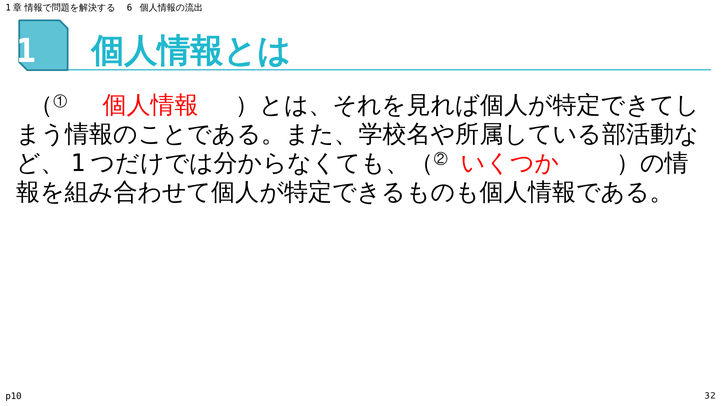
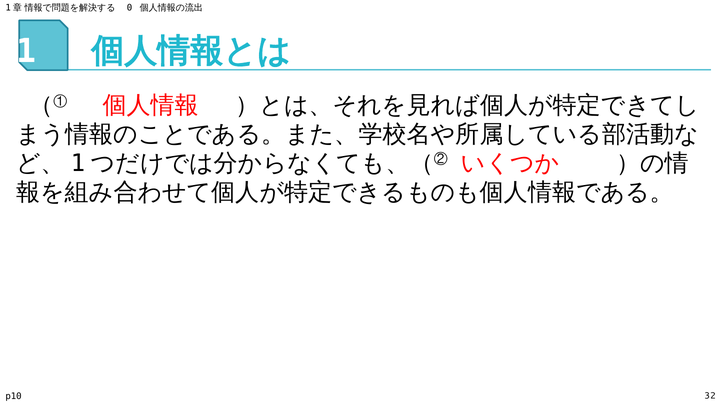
6: 6 -> 0
